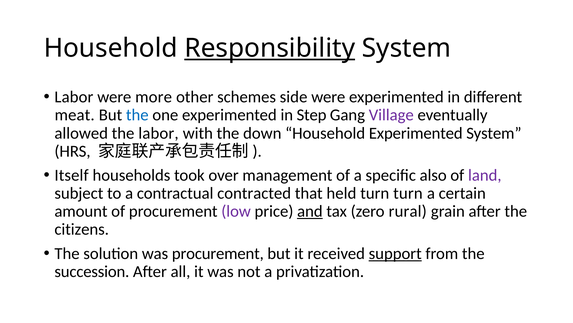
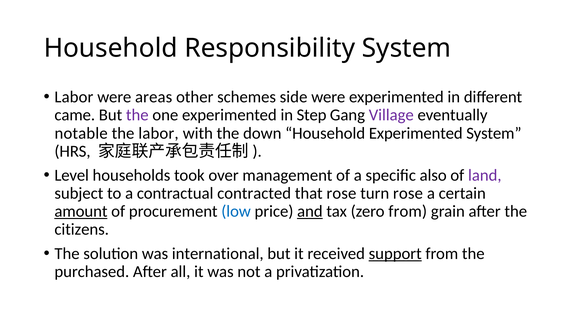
Responsibility underline: present -> none
more: more -> areas
meat: meat -> came
the at (137, 115) colour: blue -> purple
allowed: allowed -> notable
Itself: Itself -> Level
that held: held -> rose
turn turn: turn -> rose
amount underline: none -> present
low colour: purple -> blue
zero rural: rural -> from
was procurement: procurement -> international
succession: succession -> purchased
